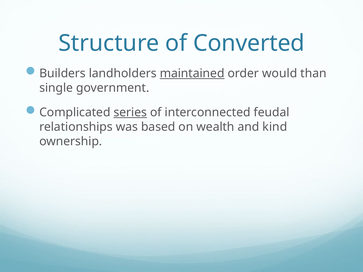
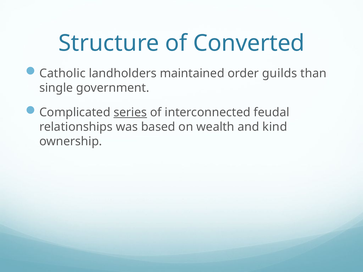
Builders: Builders -> Catholic
maintained underline: present -> none
would: would -> guilds
